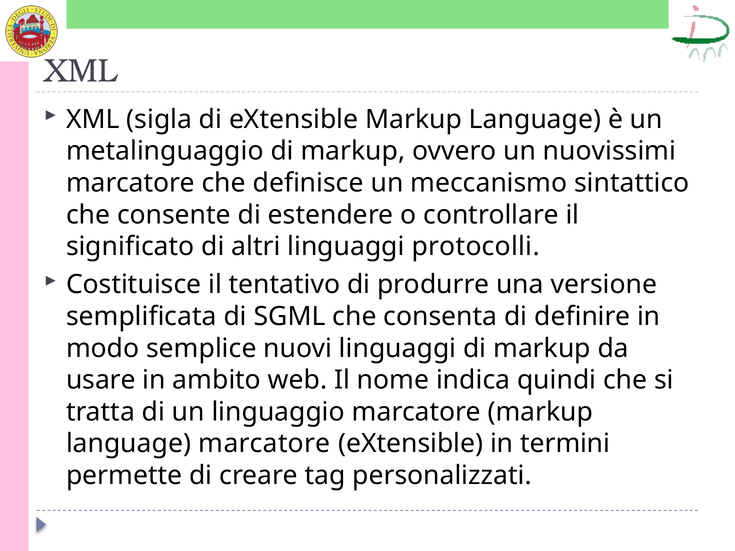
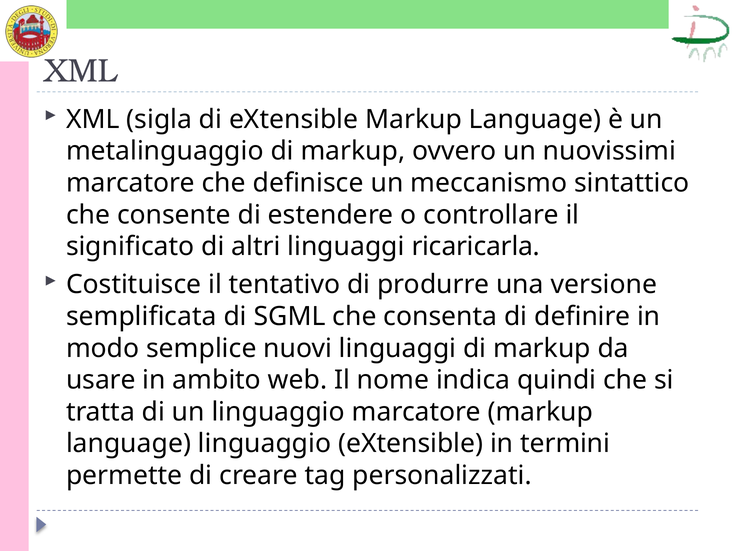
protocolli: protocolli -> ricaricarla
language marcatore: marcatore -> linguaggio
